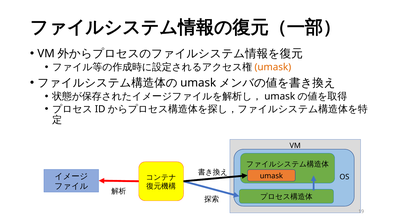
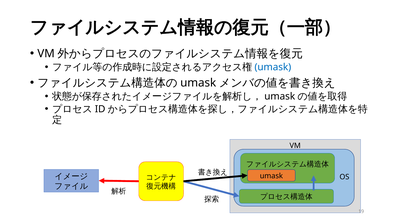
umask at (273, 67) colour: orange -> blue
